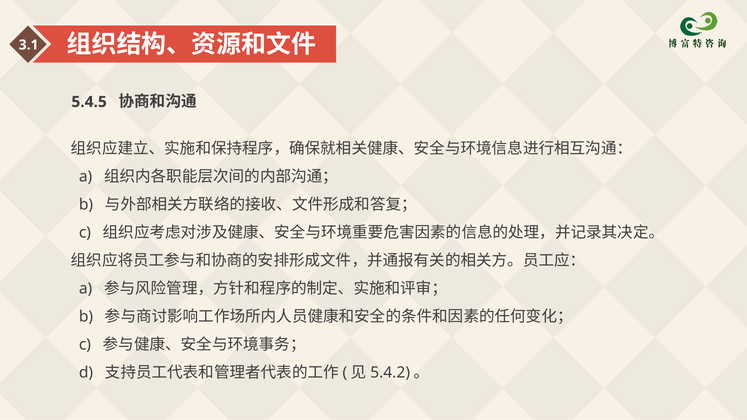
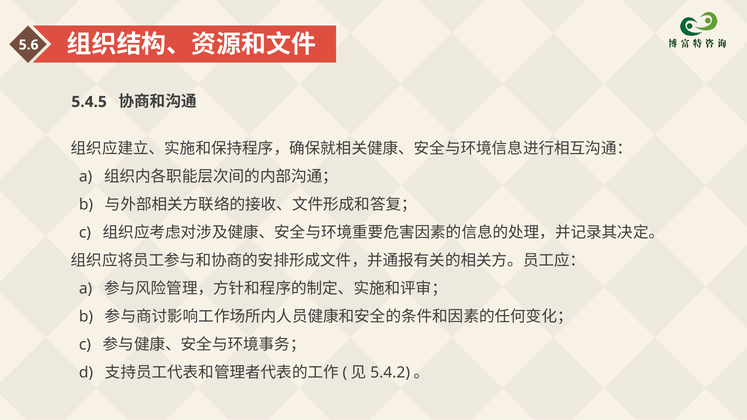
3.1: 3.1 -> 5.6
